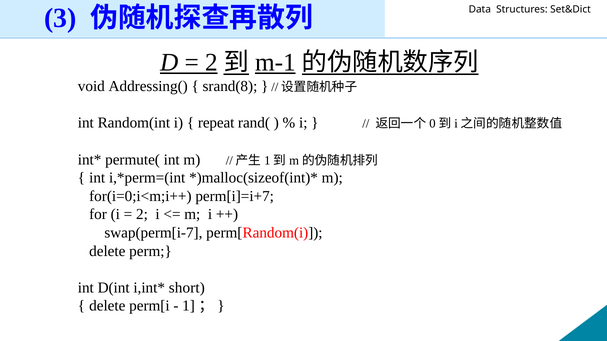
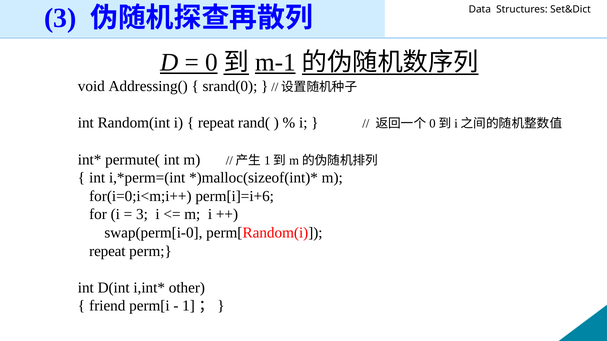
2 at (211, 62): 2 -> 0
srand(8: srand(8 -> srand(0
perm[i]=i+7: perm[i]=i+7 -> perm[i]=i+6
2 at (142, 215): 2 -> 3
swap(perm[i-7: swap(perm[i-7 -> swap(perm[i-0
delete at (107, 251): delete -> repeat
short: short -> other
delete at (107, 306): delete -> friend
